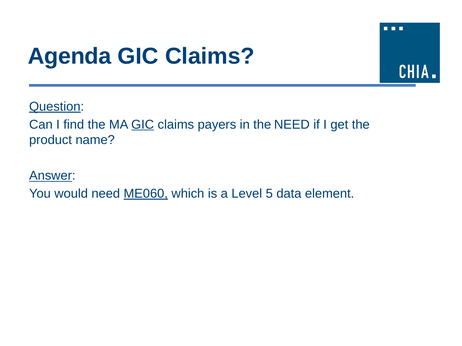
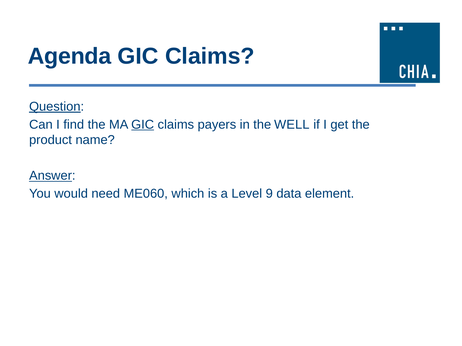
the NEED: NEED -> WELL
ME060 underline: present -> none
5: 5 -> 9
